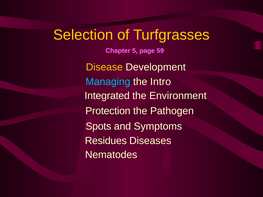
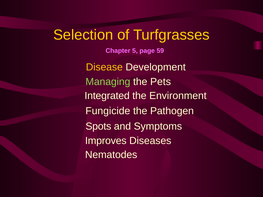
Managing colour: light blue -> light green
Intro: Intro -> Pets
Protection: Protection -> Fungicide
Residues: Residues -> Improves
